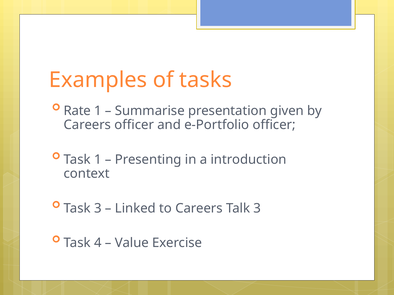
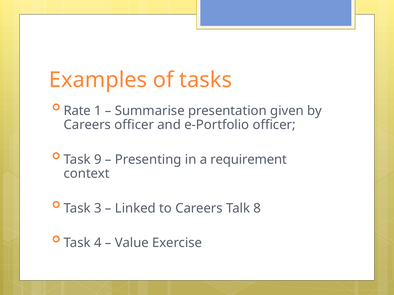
Task 1: 1 -> 9
introduction: introduction -> requirement
Talk 3: 3 -> 8
